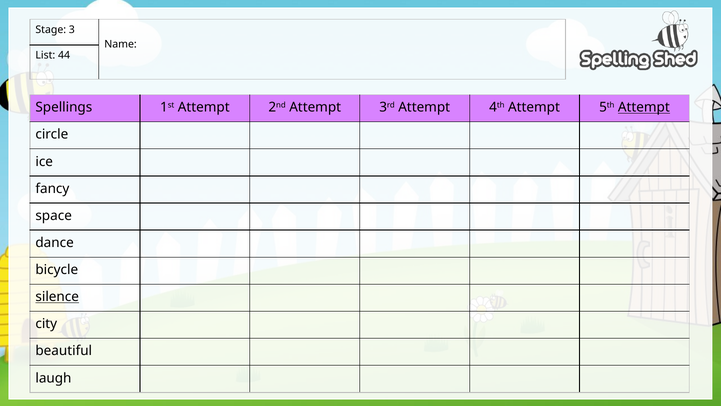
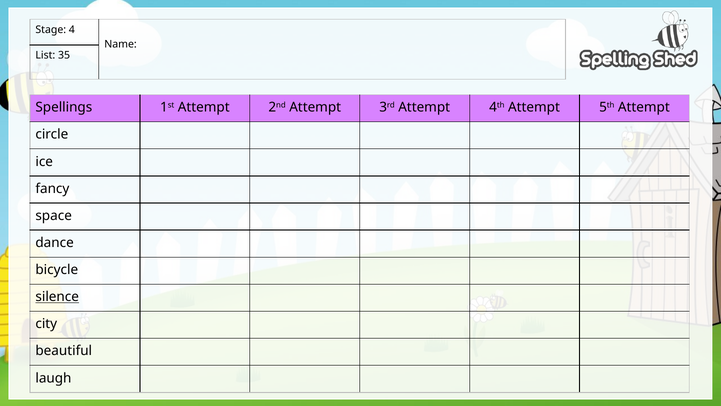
3: 3 -> 4
44: 44 -> 35
Attempt at (644, 107) underline: present -> none
